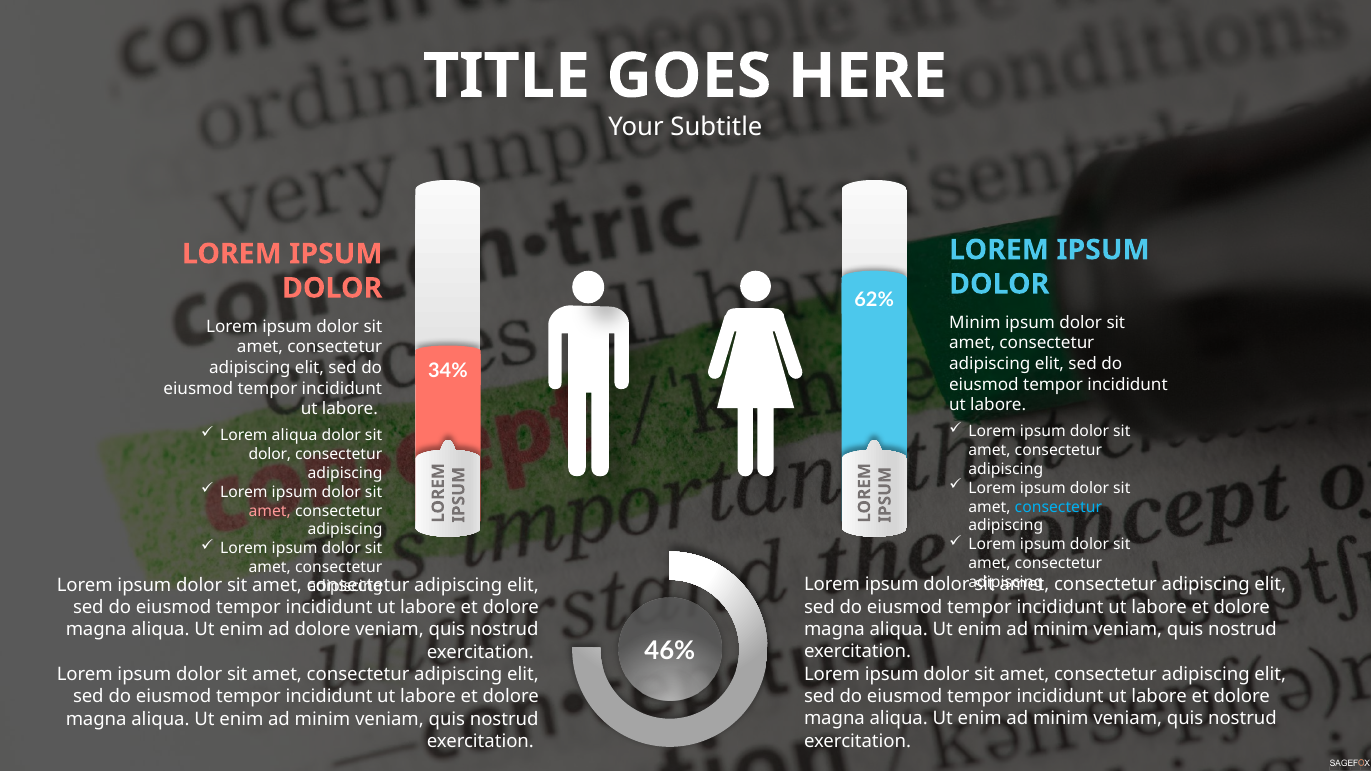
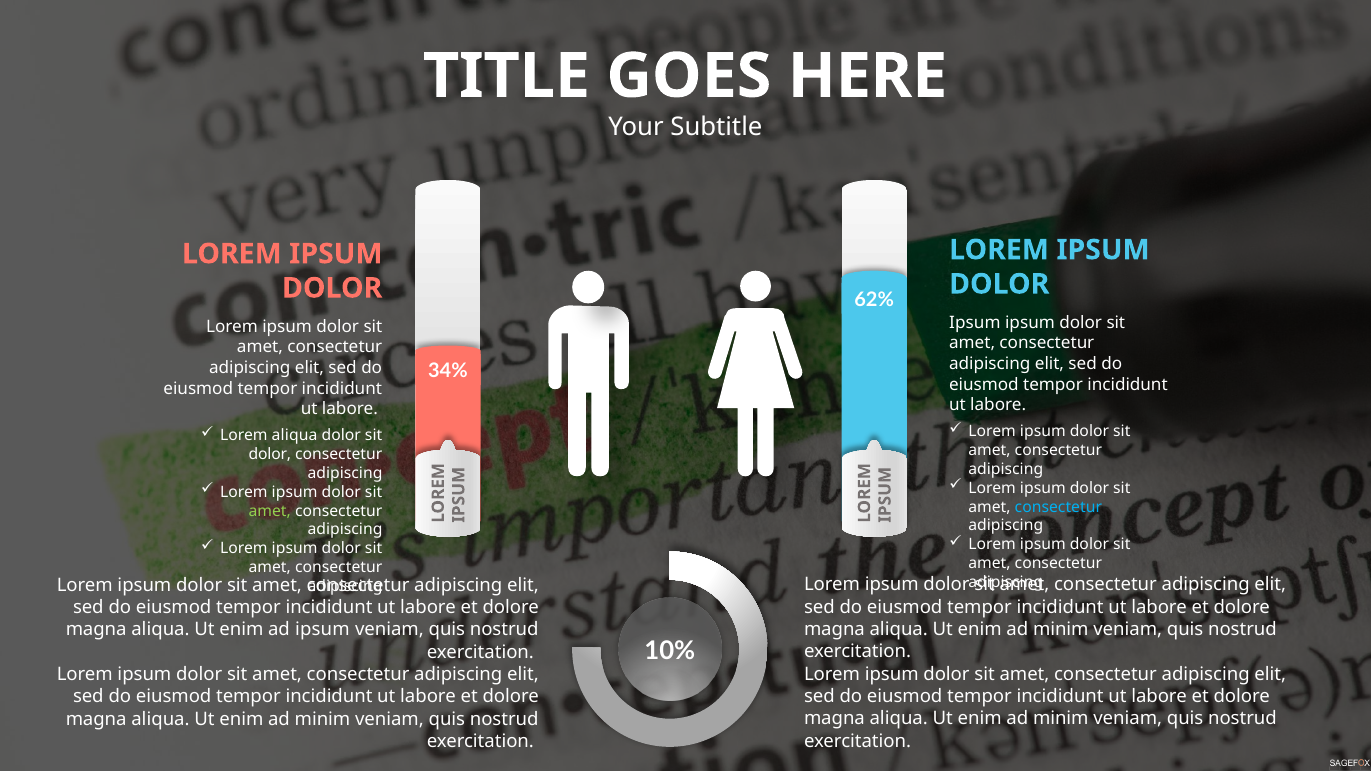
Minim at (975, 323): Minim -> Ipsum
amet at (270, 511) colour: pink -> light green
ad dolore: dolore -> ipsum
46%: 46% -> 10%
